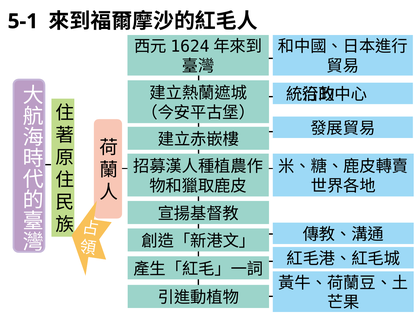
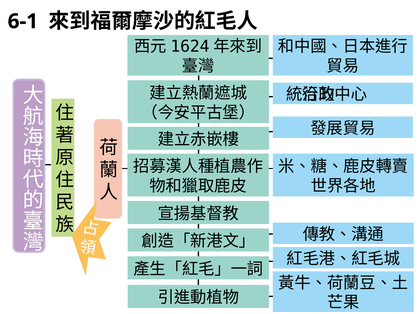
5-1: 5-1 -> 6-1
